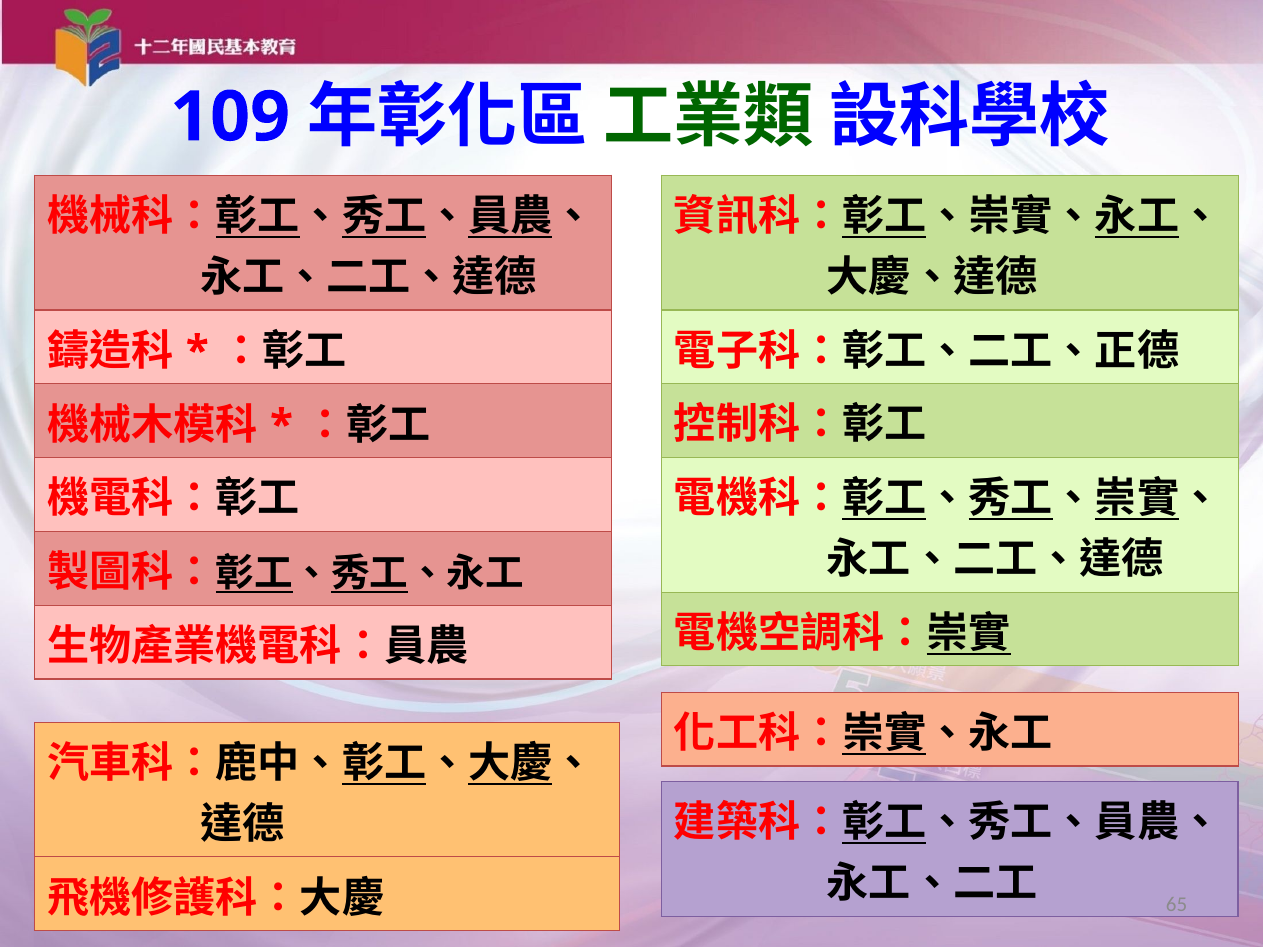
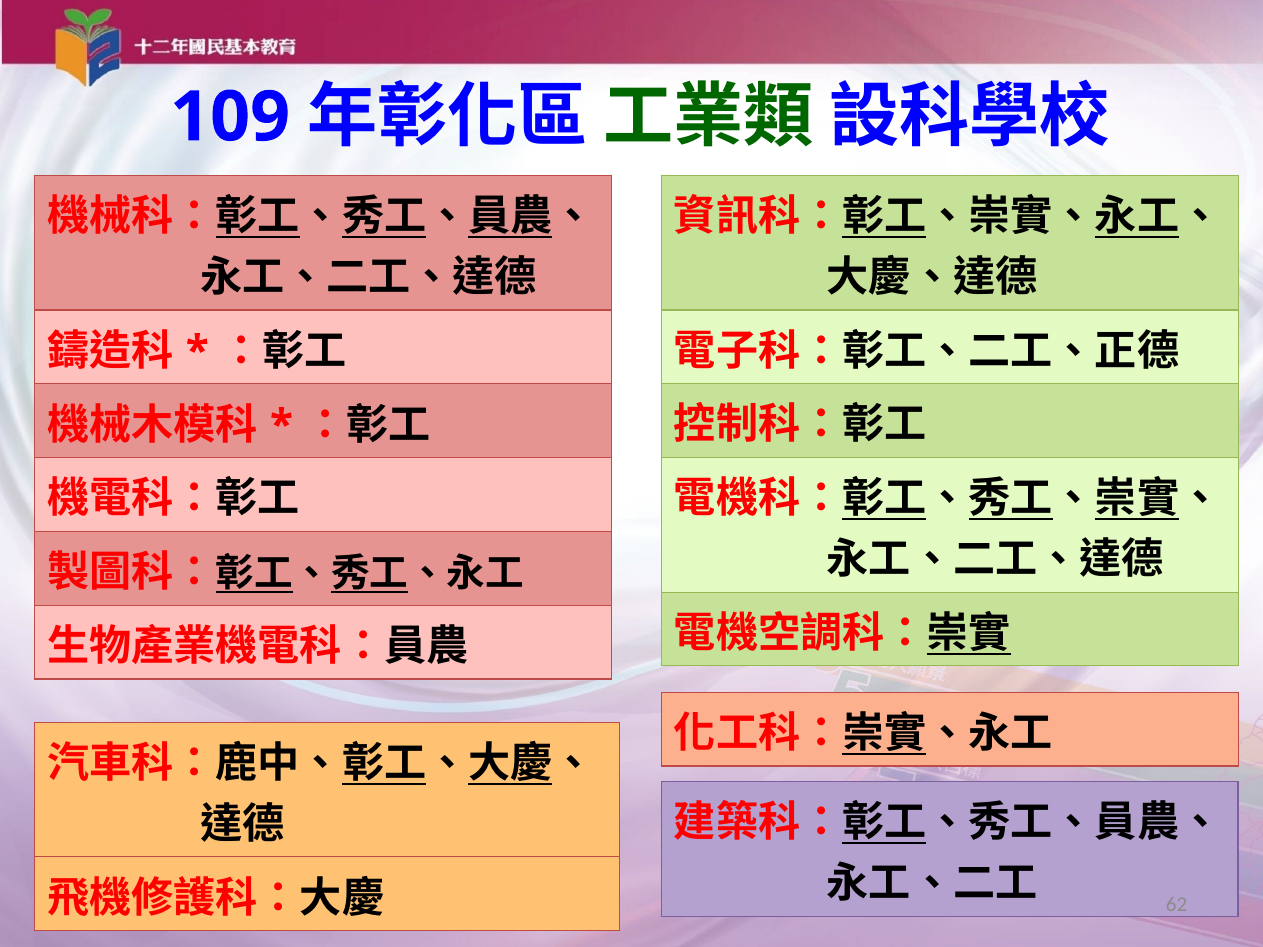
65: 65 -> 62
